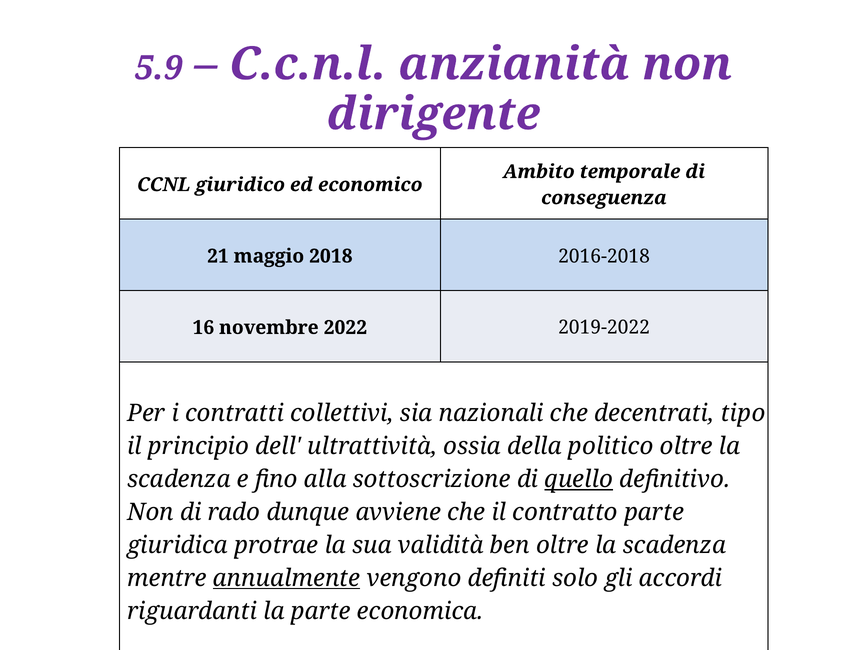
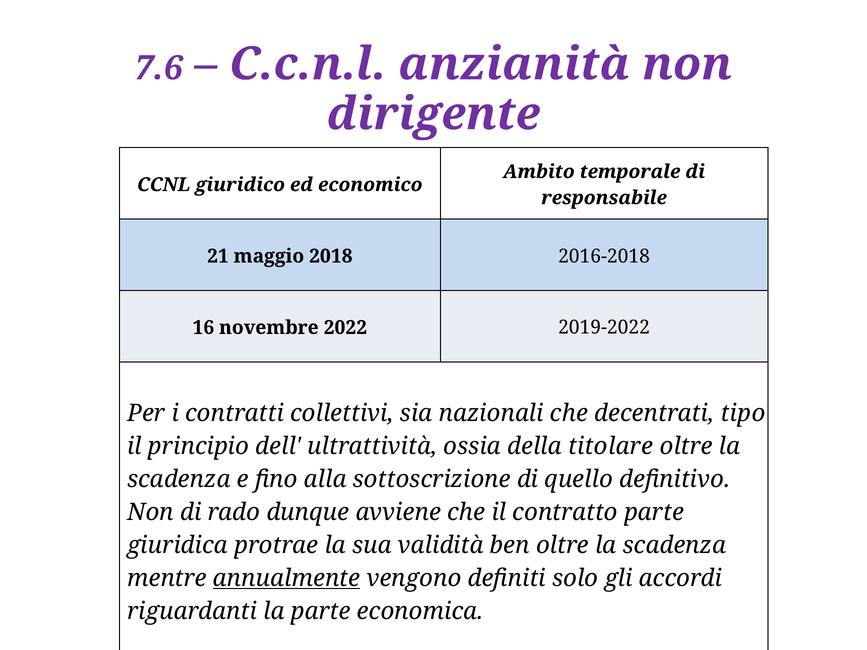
5.9: 5.9 -> 7.6
conseguenza: conseguenza -> responsabile
politico: politico -> titolare
quello underline: present -> none
